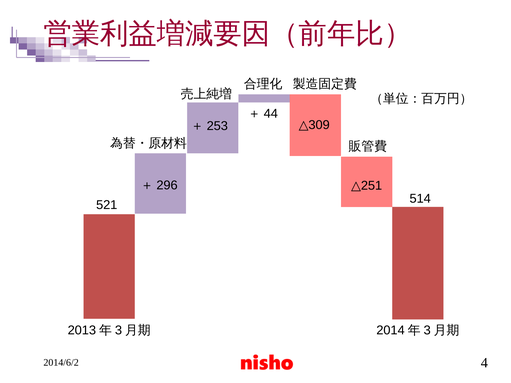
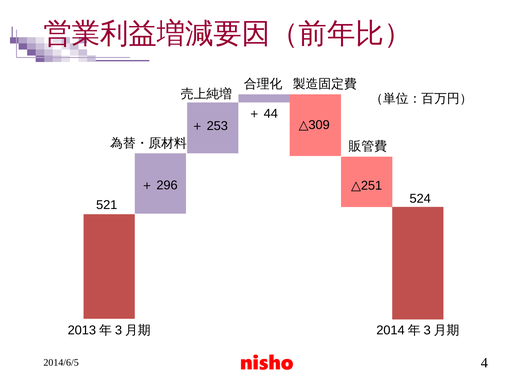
514: 514 -> 524
2014/6/2: 2014/6/2 -> 2014/6/5
